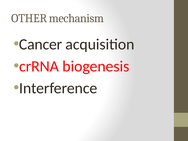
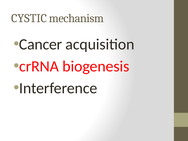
OTHER: OTHER -> CYSTIC
